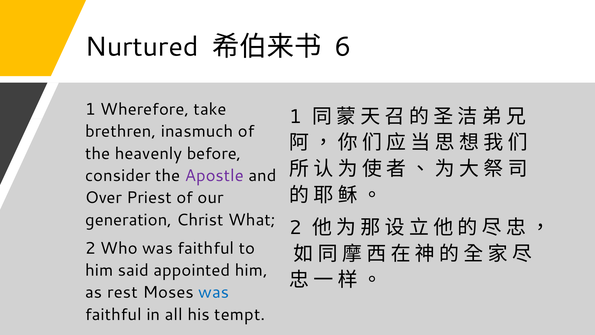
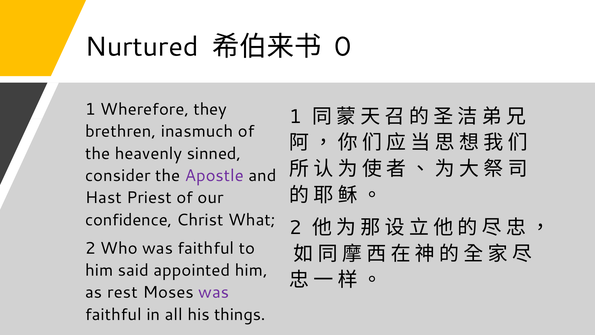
6: 6 -> 0
take: take -> they
before: before -> sinned
Over: Over -> Hast
generation: generation -> confidence
was at (214, 292) colour: blue -> purple
tempt: tempt -> things
